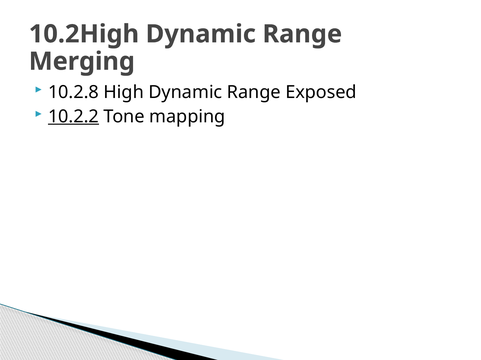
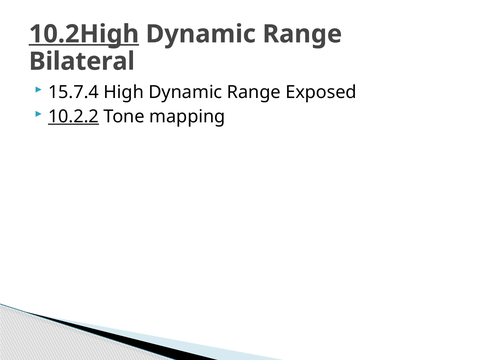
10.2High underline: none -> present
Merging: Merging -> Bilateral
10.2.8: 10.2.8 -> 15.7.4
